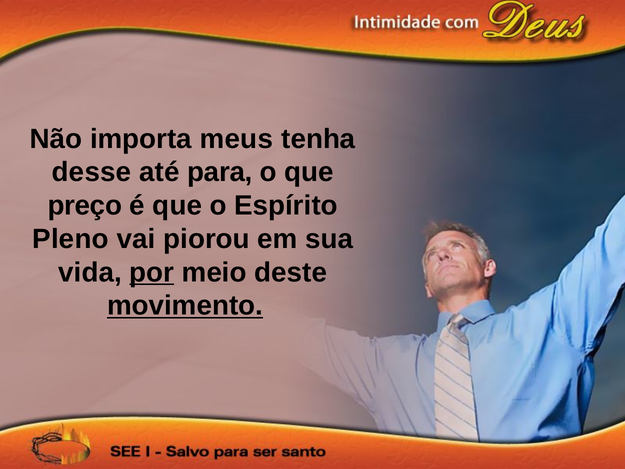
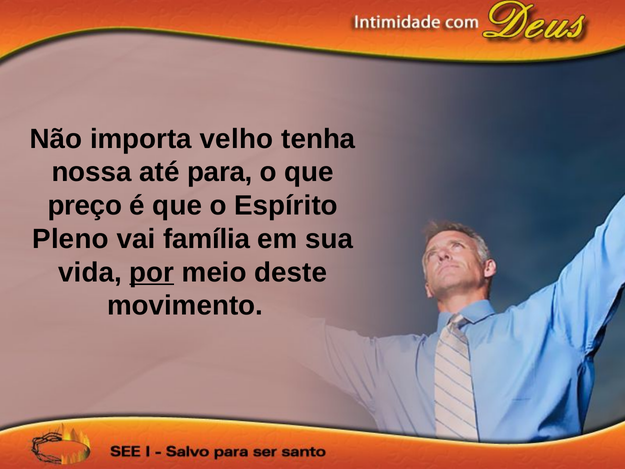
meus: meus -> velho
desse: desse -> nossa
piorou: piorou -> família
movimento underline: present -> none
